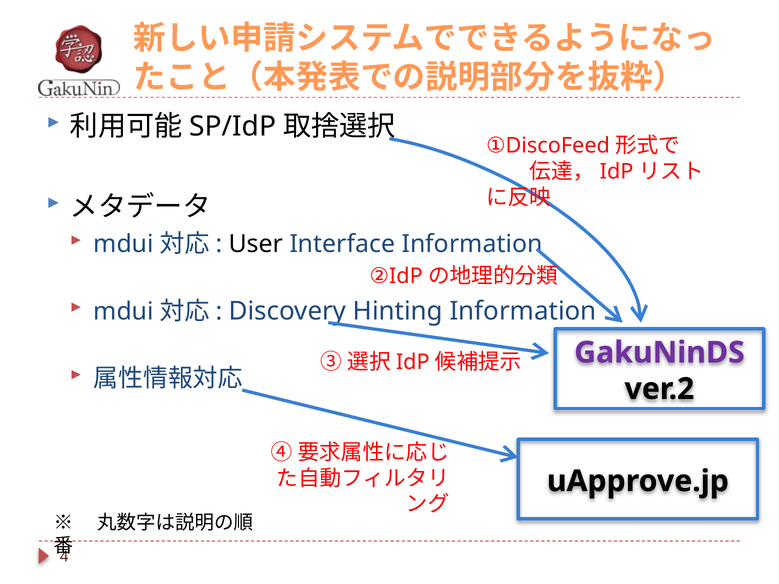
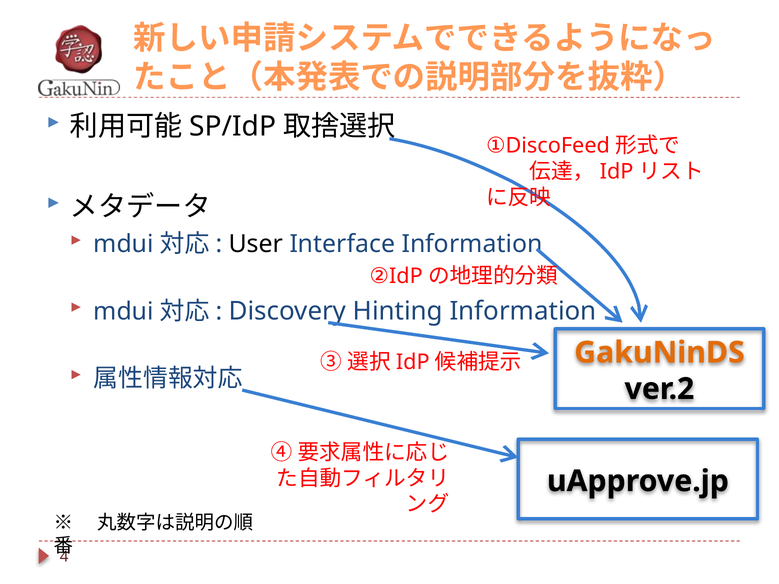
GakuNinDS colour: purple -> orange
